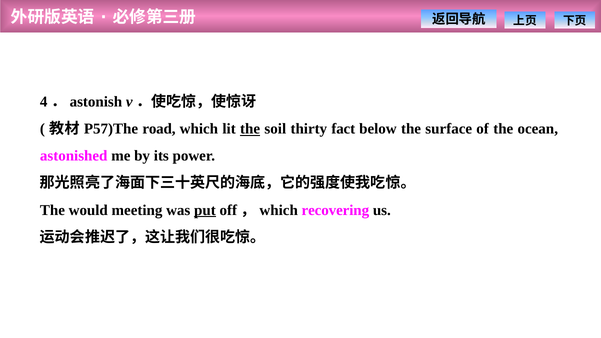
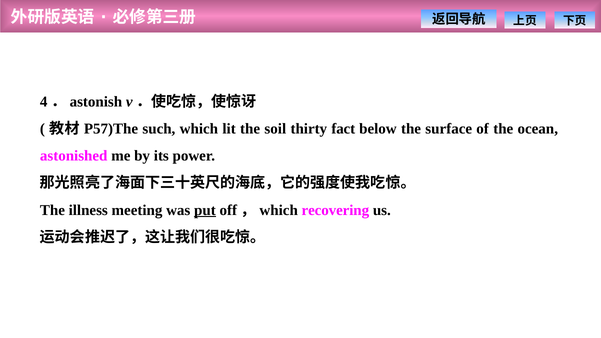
road: road -> such
the at (250, 129) underline: present -> none
would: would -> illness
